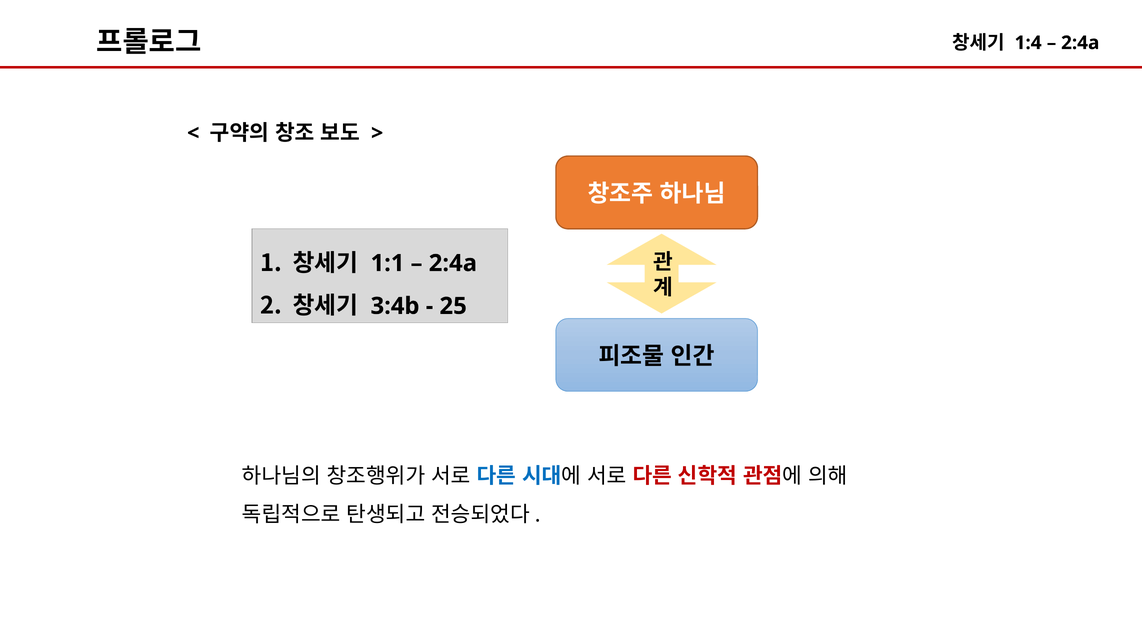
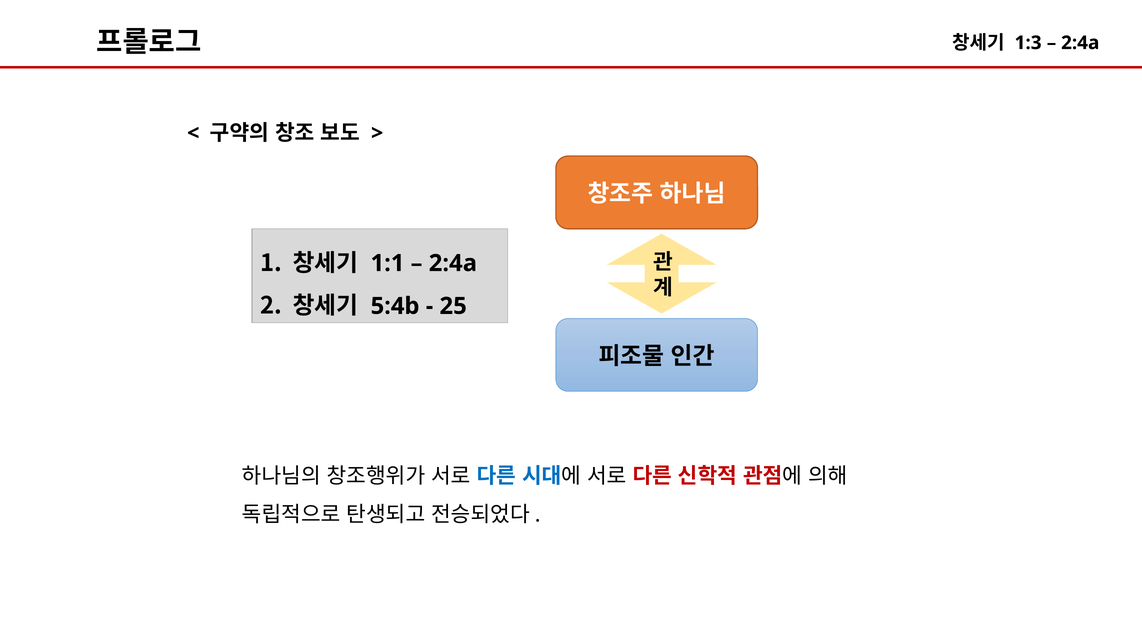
1:4: 1:4 -> 1:3
3:4b: 3:4b -> 5:4b
